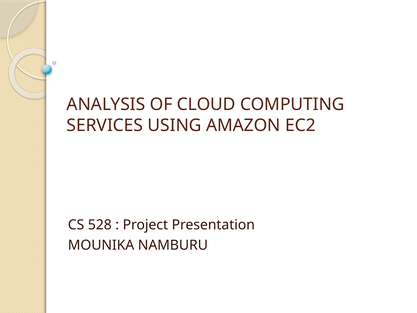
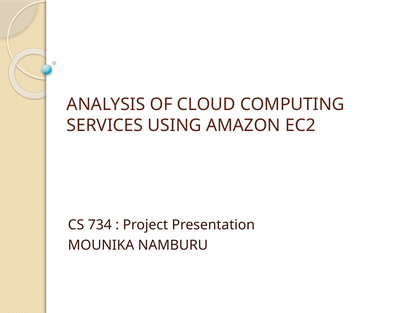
528: 528 -> 734
